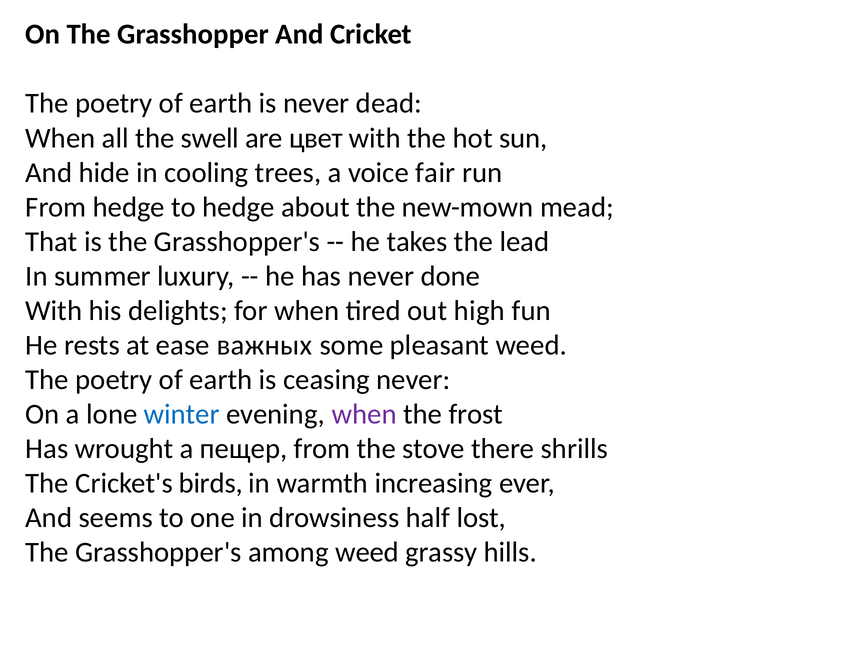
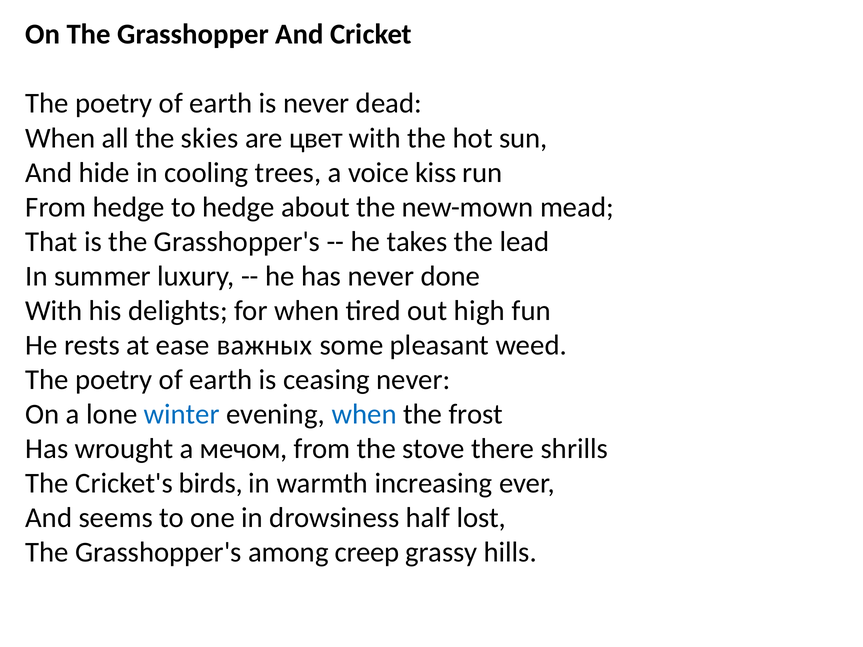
swell: swell -> skies
fair: fair -> kiss
when at (364, 414) colour: purple -> blue
пещер: пещер -> мечом
among weed: weed -> creep
